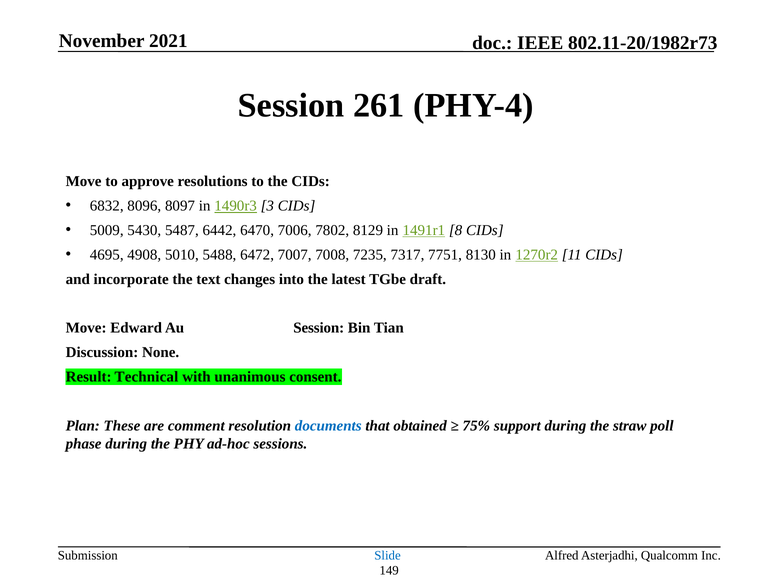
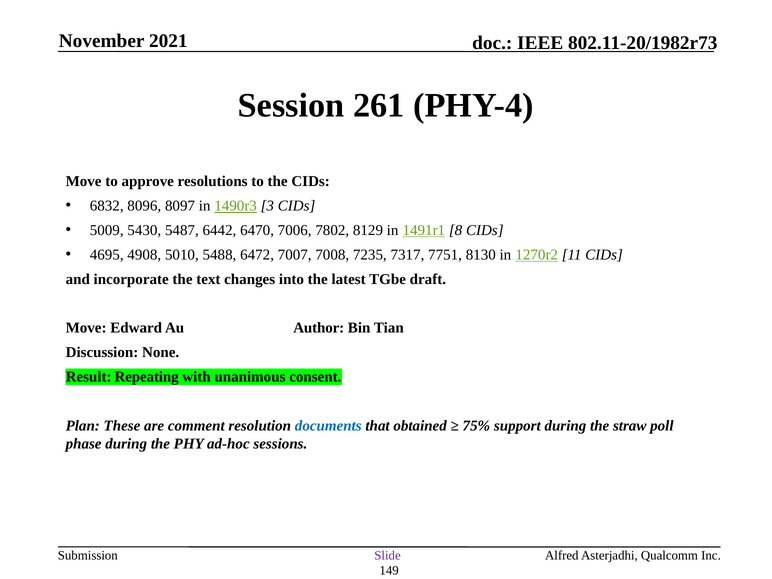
Au Session: Session -> Author
Technical: Technical -> Repeating
Slide colour: blue -> purple
